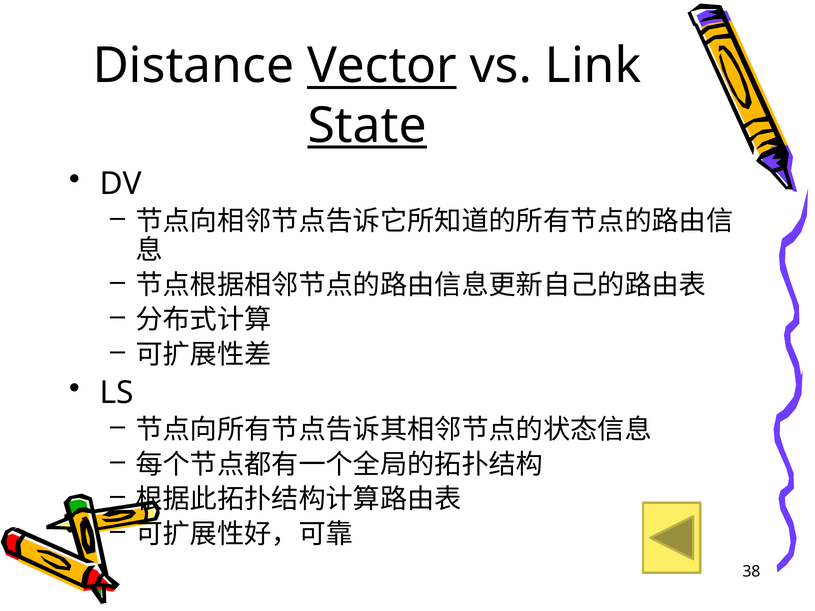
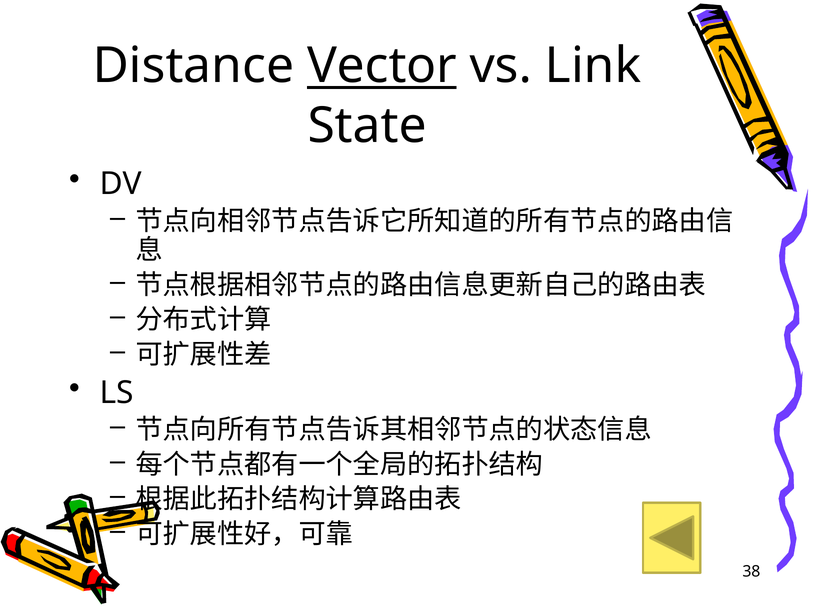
State underline: present -> none
